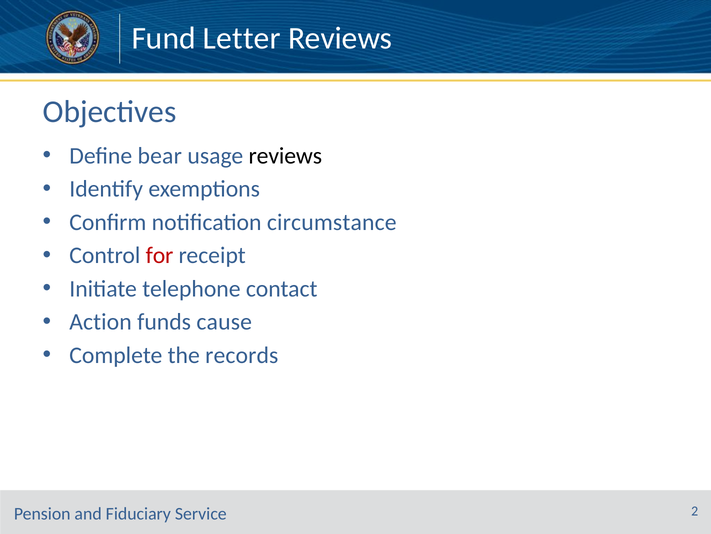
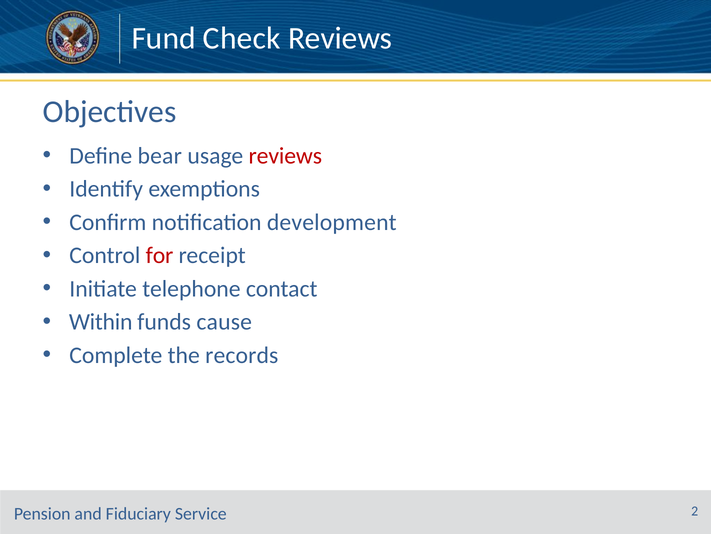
Letter: Letter -> Check
reviews at (285, 156) colour: black -> red
circumstance: circumstance -> development
Action: Action -> Within
